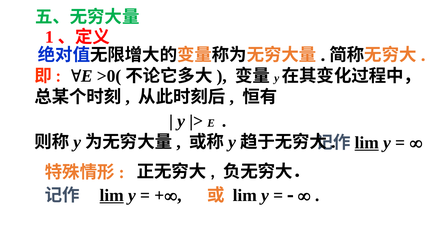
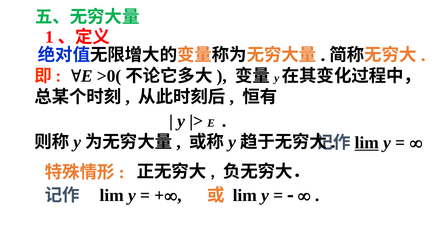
lim at (112, 195) underline: present -> none
